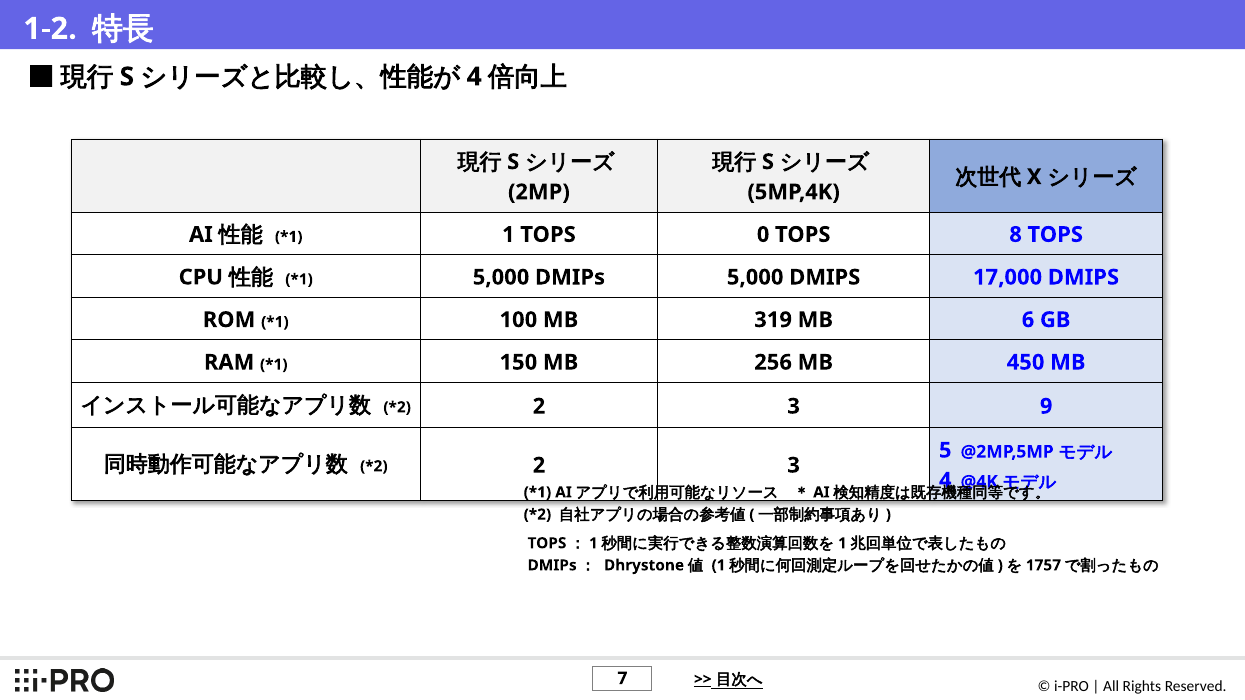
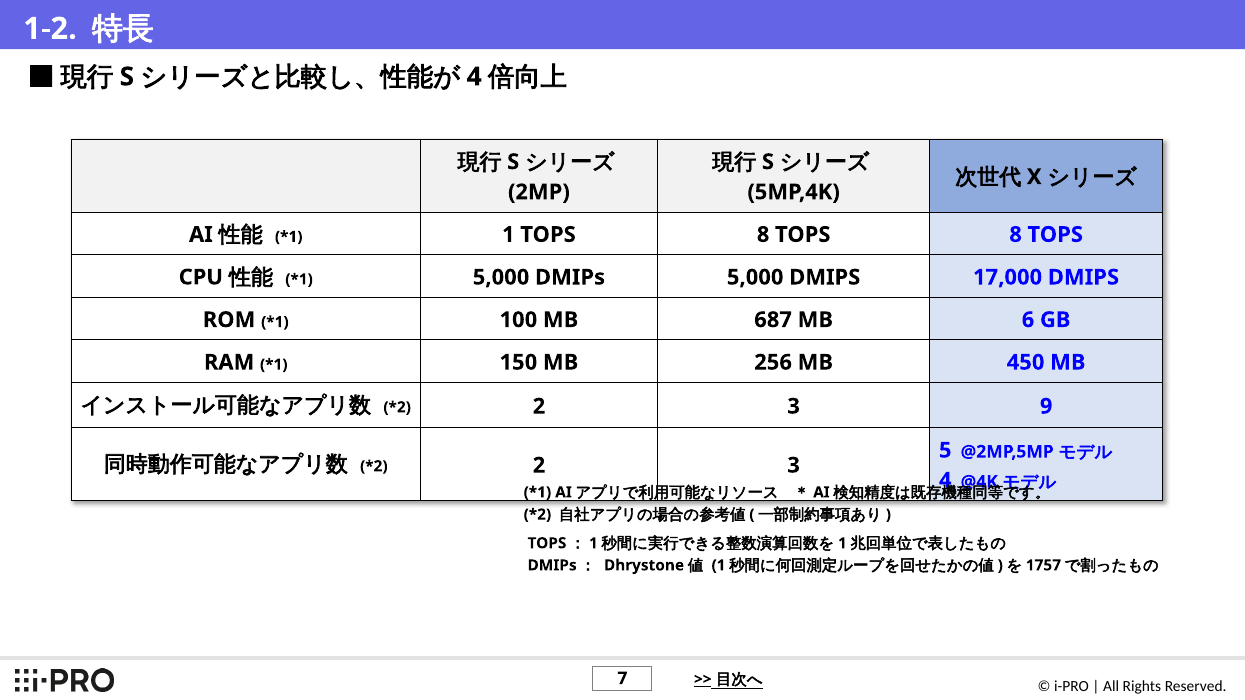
1 TOPS 0: 0 -> 8
319: 319 -> 687
